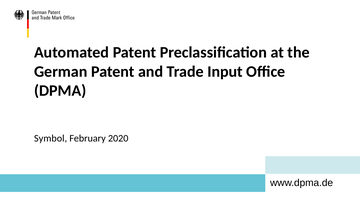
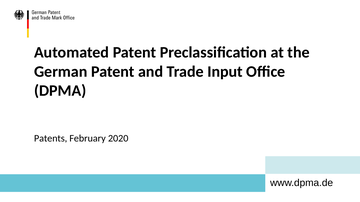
Symbol: Symbol -> Patents
